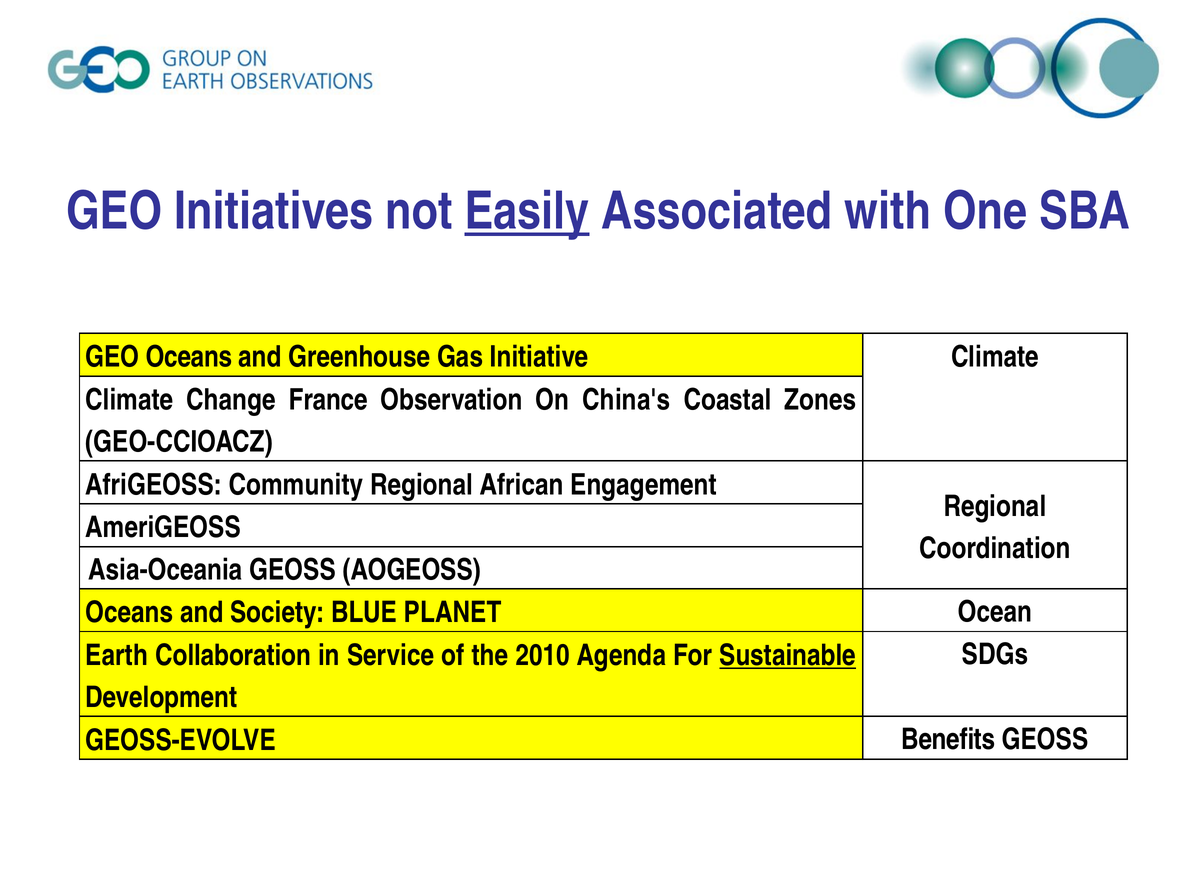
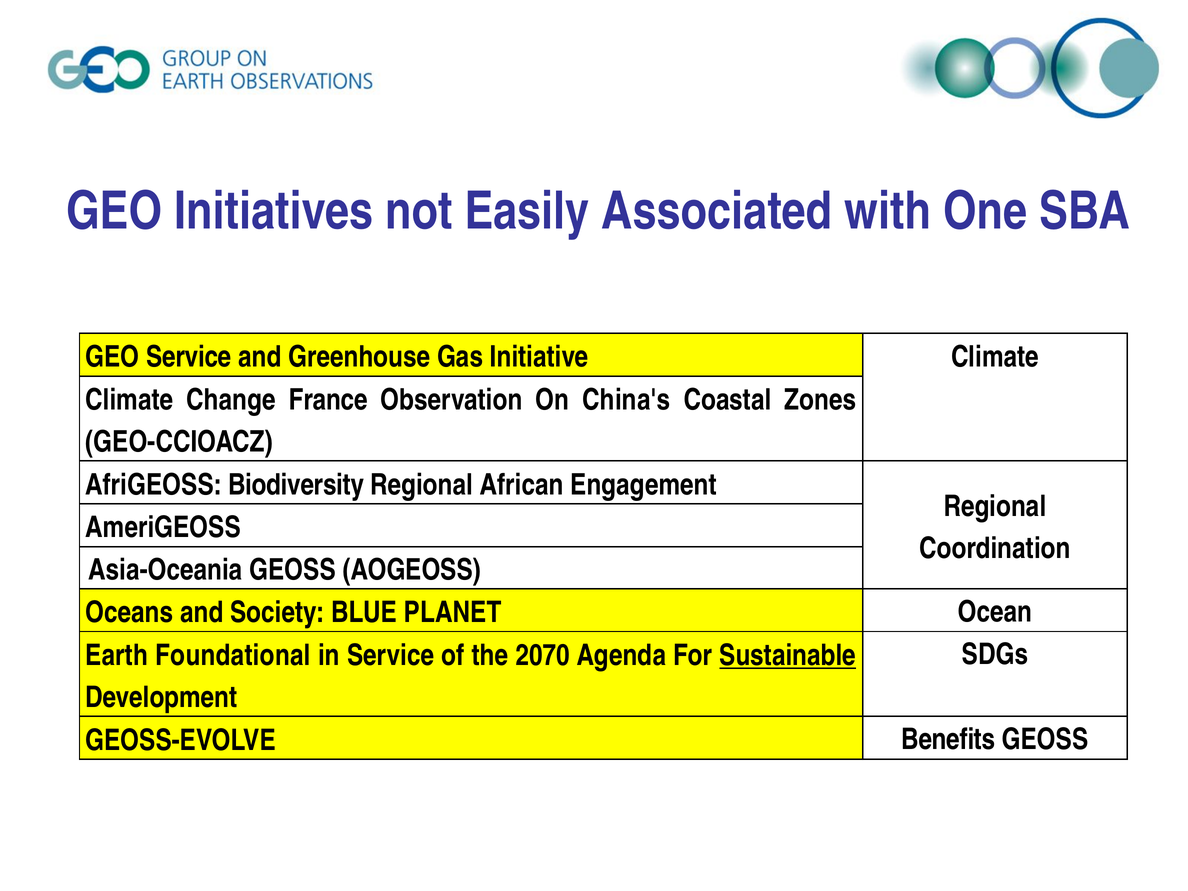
Easily underline: present -> none
GEO Oceans: Oceans -> Service
Community: Community -> Biodiversity
Collaboration: Collaboration -> Foundational
2010: 2010 -> 2070
